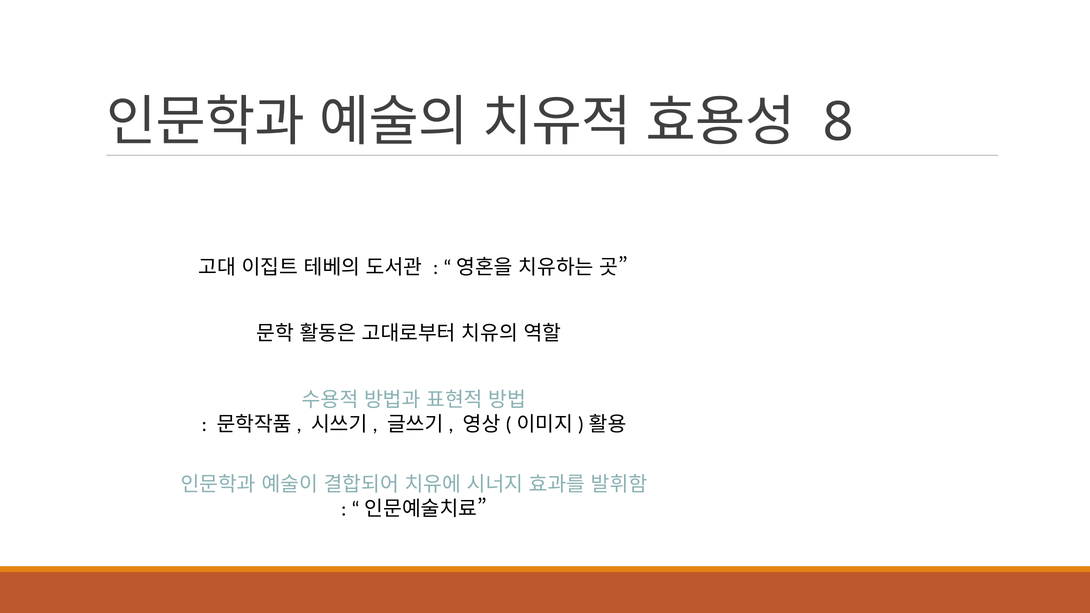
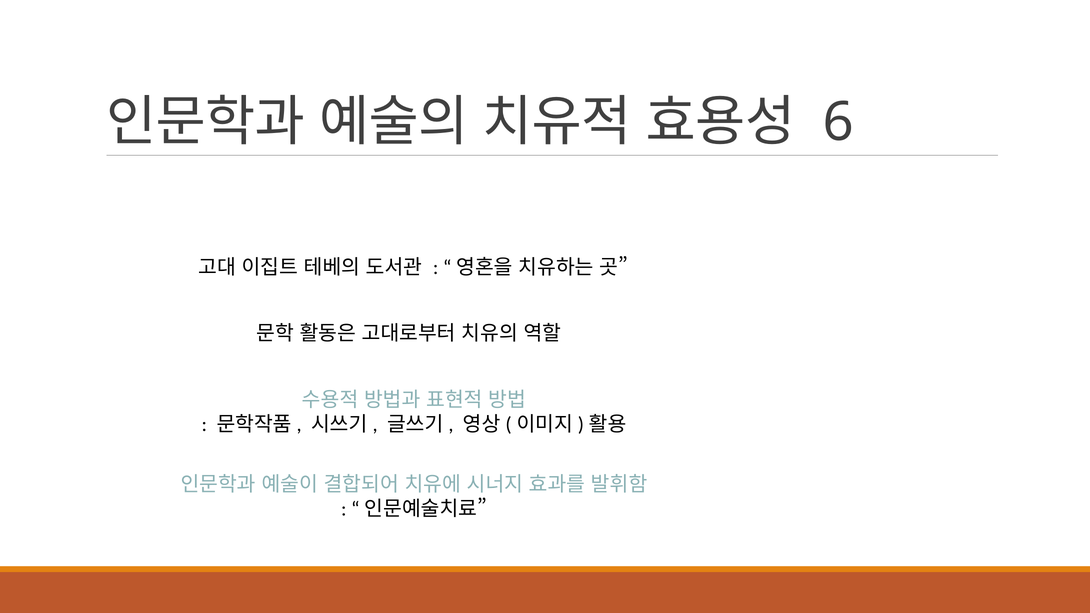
8: 8 -> 6
